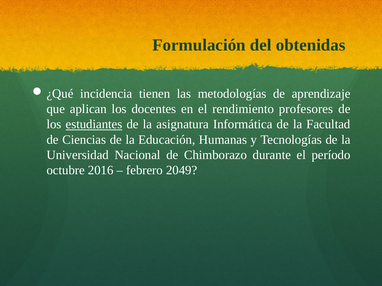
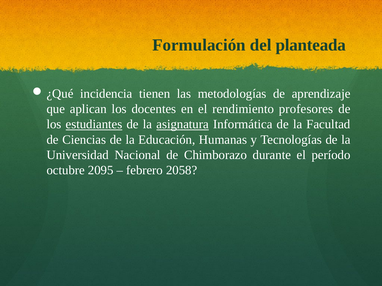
obtenidas: obtenidas -> planteada
asignatura underline: none -> present
2016: 2016 -> 2095
2049: 2049 -> 2058
